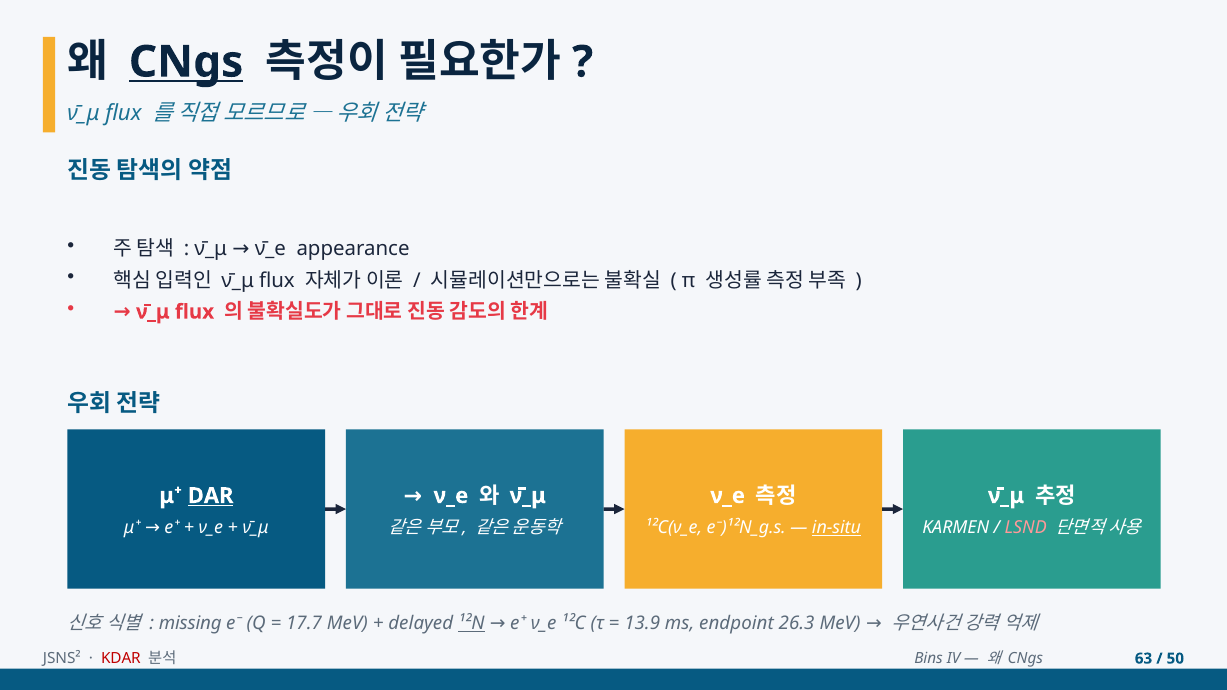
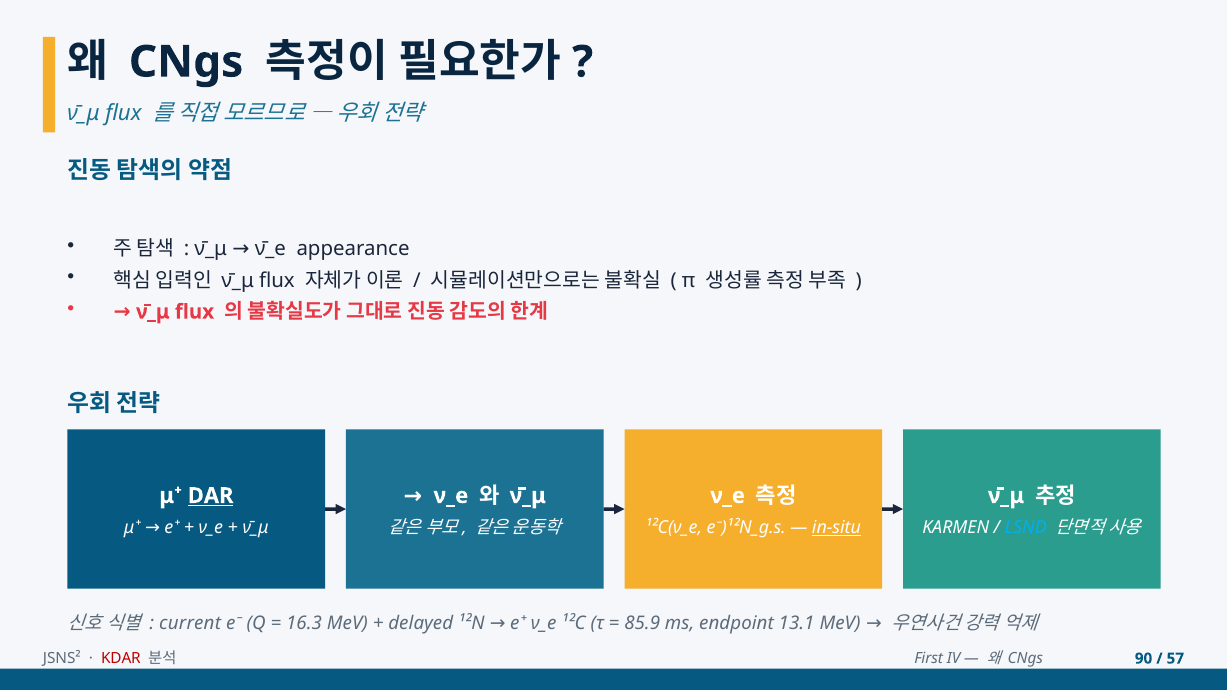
CNgs at (186, 62) underline: present -> none
LSND colour: pink -> light blue
missing: missing -> current
17.7: 17.7 -> 16.3
¹²N underline: present -> none
13.9: 13.9 -> 85.9
26.3: 26.3 -> 13.1
Bins: Bins -> First
63: 63 -> 90
50: 50 -> 57
